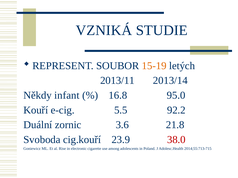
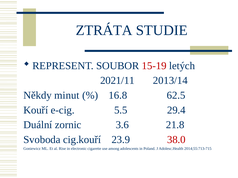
VZNIKÁ: VZNIKÁ -> ZTRÁTA
15-19 colour: orange -> red
2013/11: 2013/11 -> 2021/11
infant: infant -> minut
95.0: 95.0 -> 62.5
92.2: 92.2 -> 29.4
